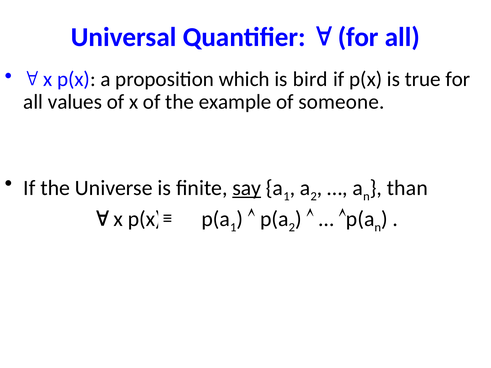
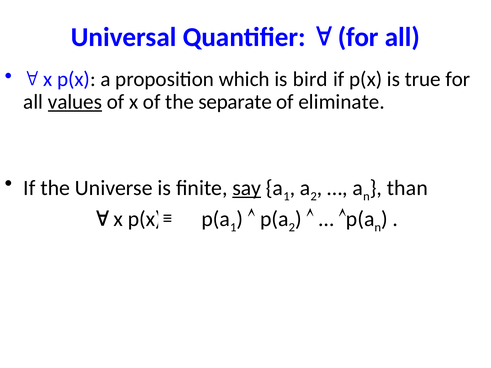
values underline: none -> present
example: example -> separate
someone: someone -> eliminate
